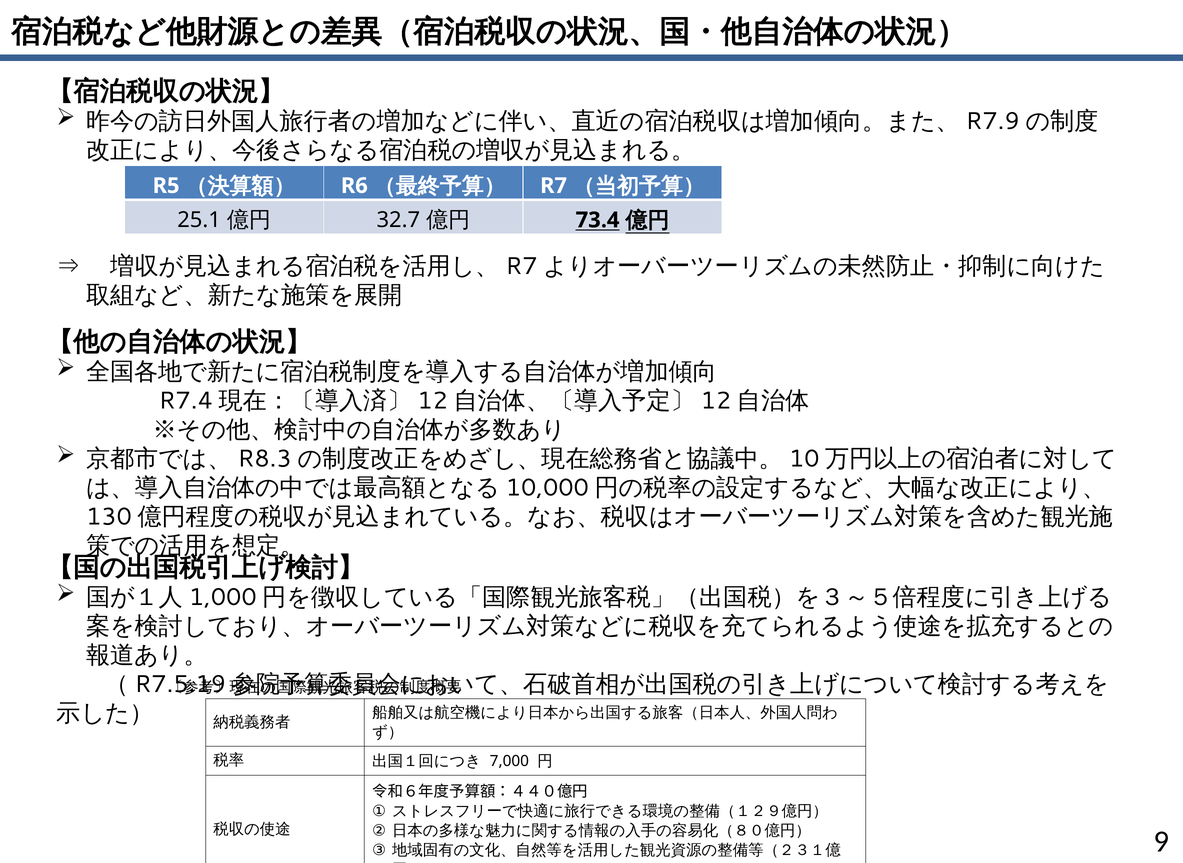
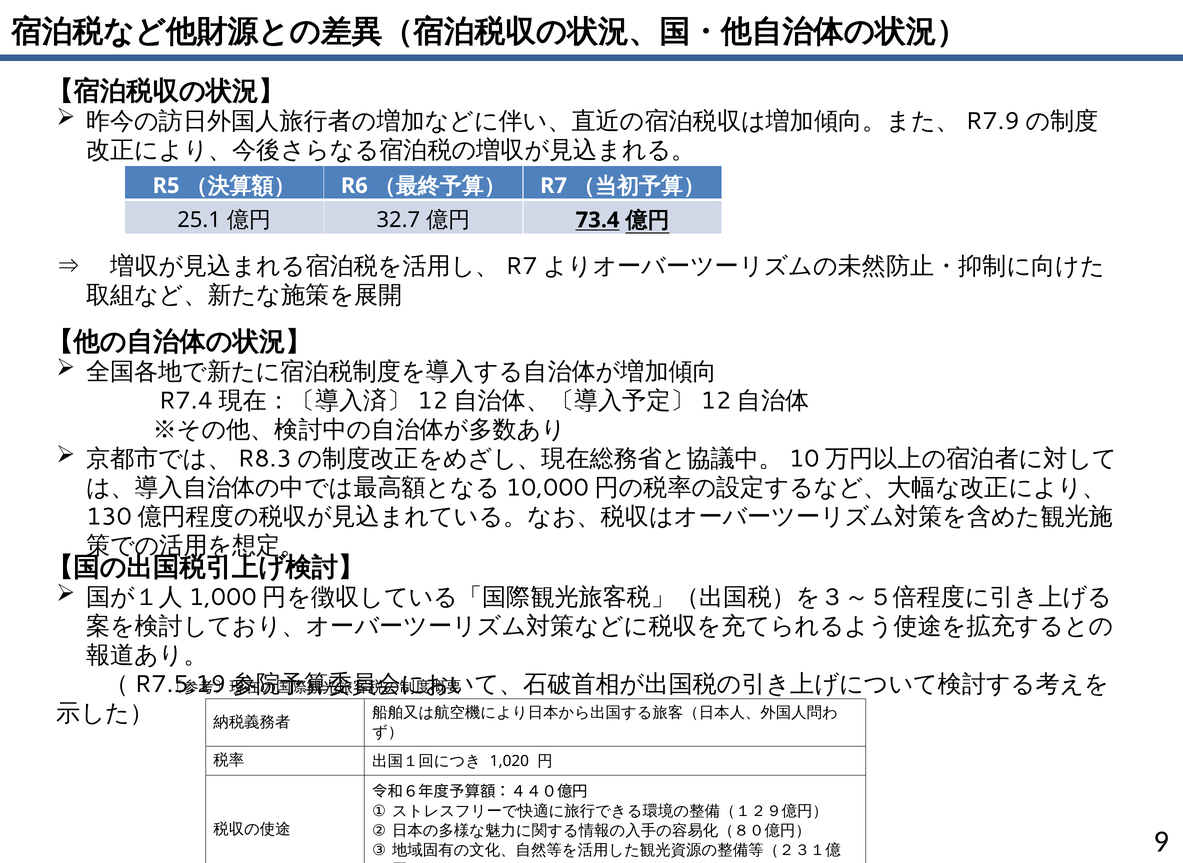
7,000: 7,000 -> 1,020
